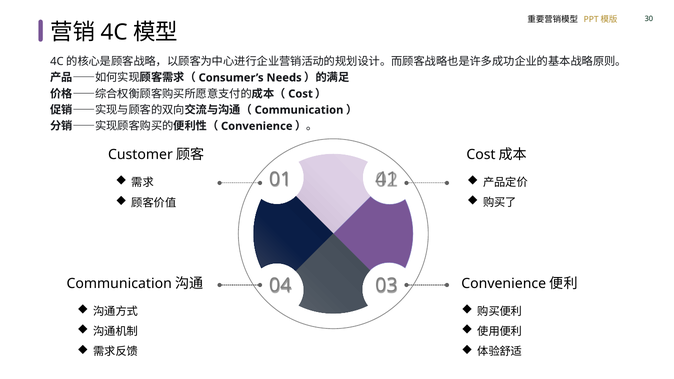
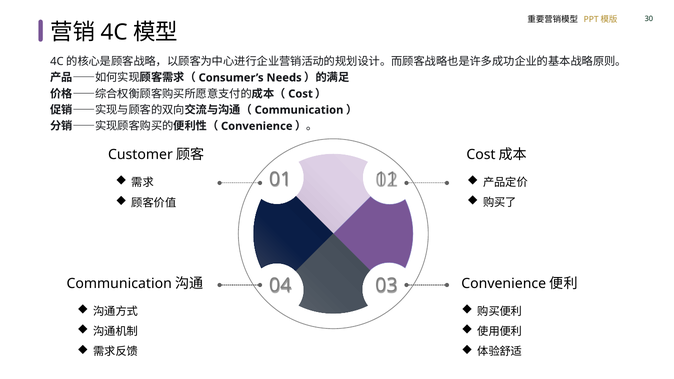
41: 41 -> 11
